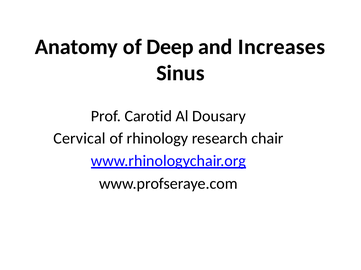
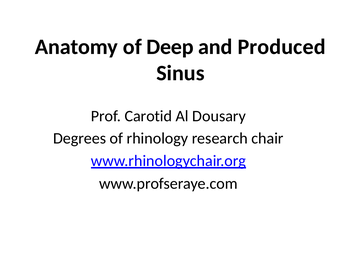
Increases: Increases -> Produced
Cervical: Cervical -> Degrees
